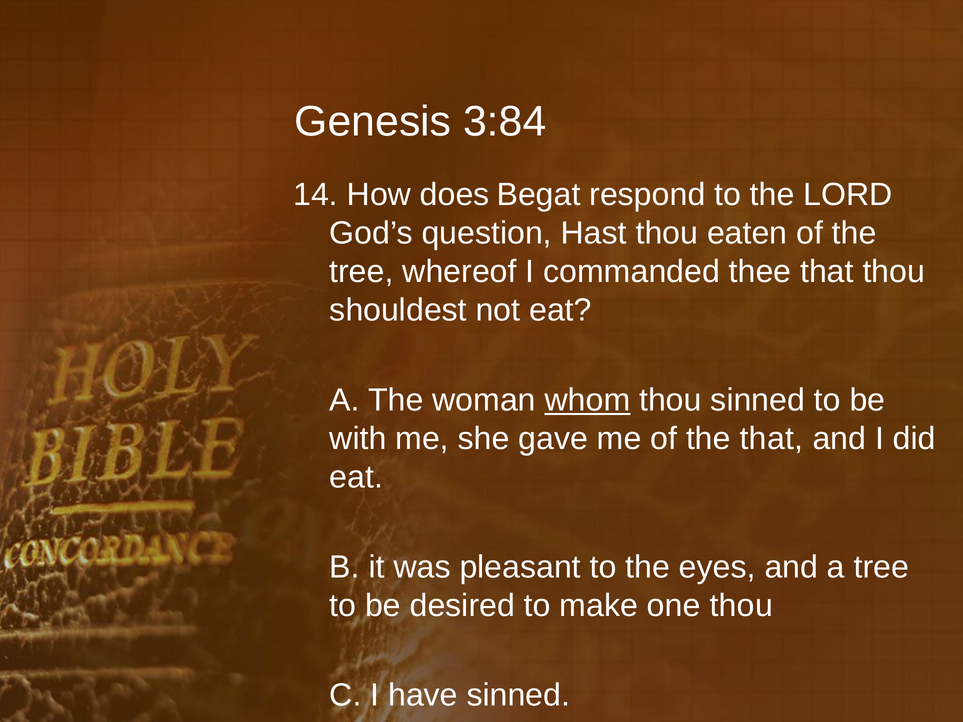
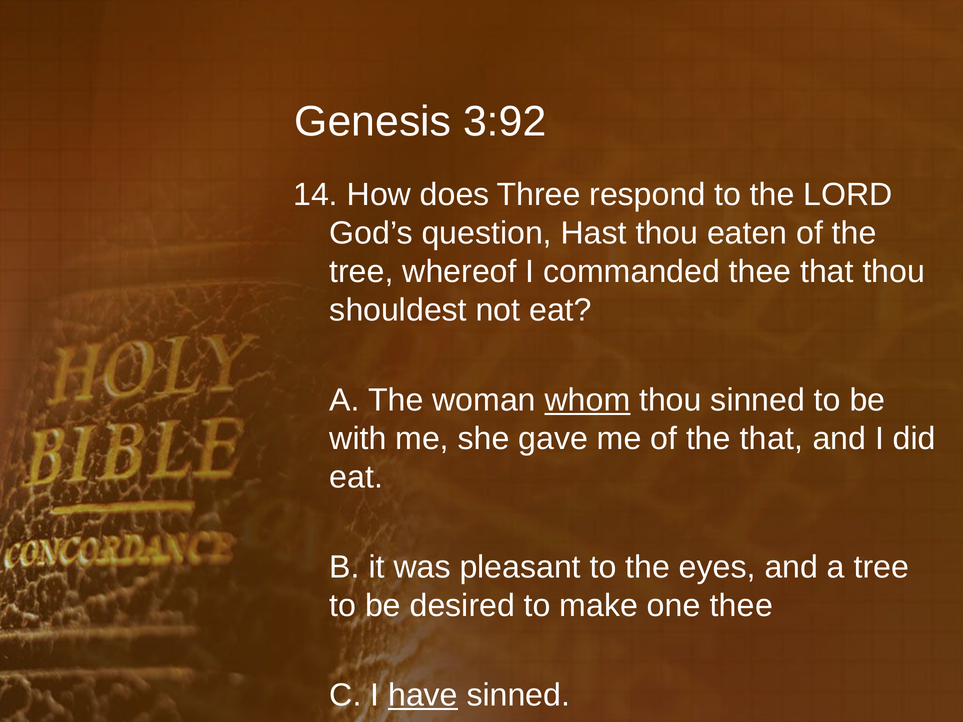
3:84: 3:84 -> 3:92
Begat: Begat -> Three
one thou: thou -> thee
have underline: none -> present
